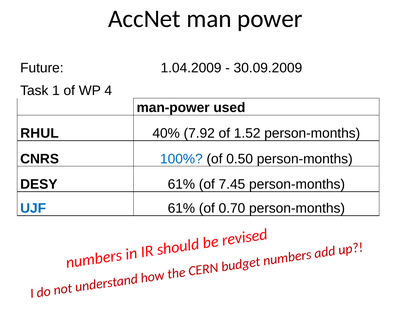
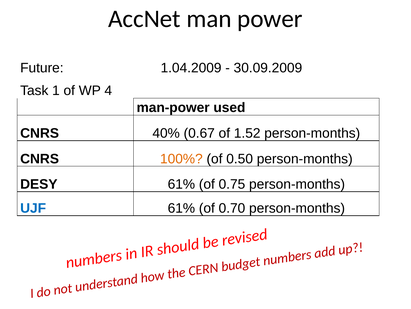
RHUL at (40, 133): RHUL -> CNRS
7.92: 7.92 -> 0.67
100% colour: blue -> orange
7.45: 7.45 -> 0.75
